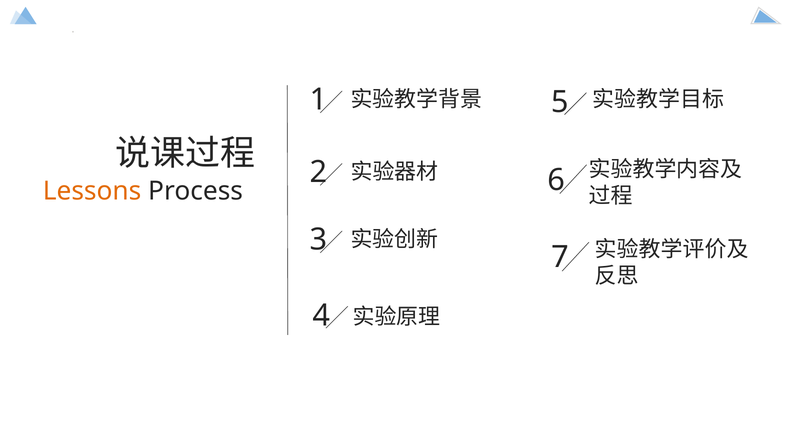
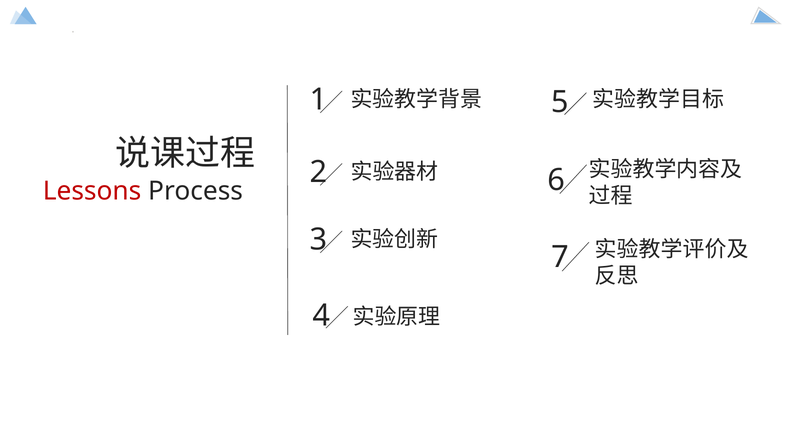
Lessons colour: orange -> red
